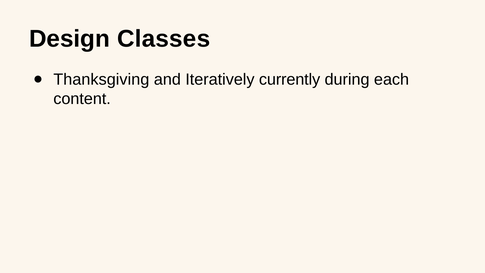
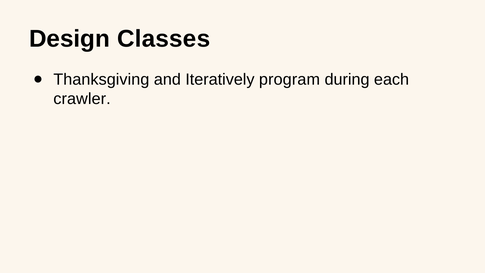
currently: currently -> program
content: content -> crawler
